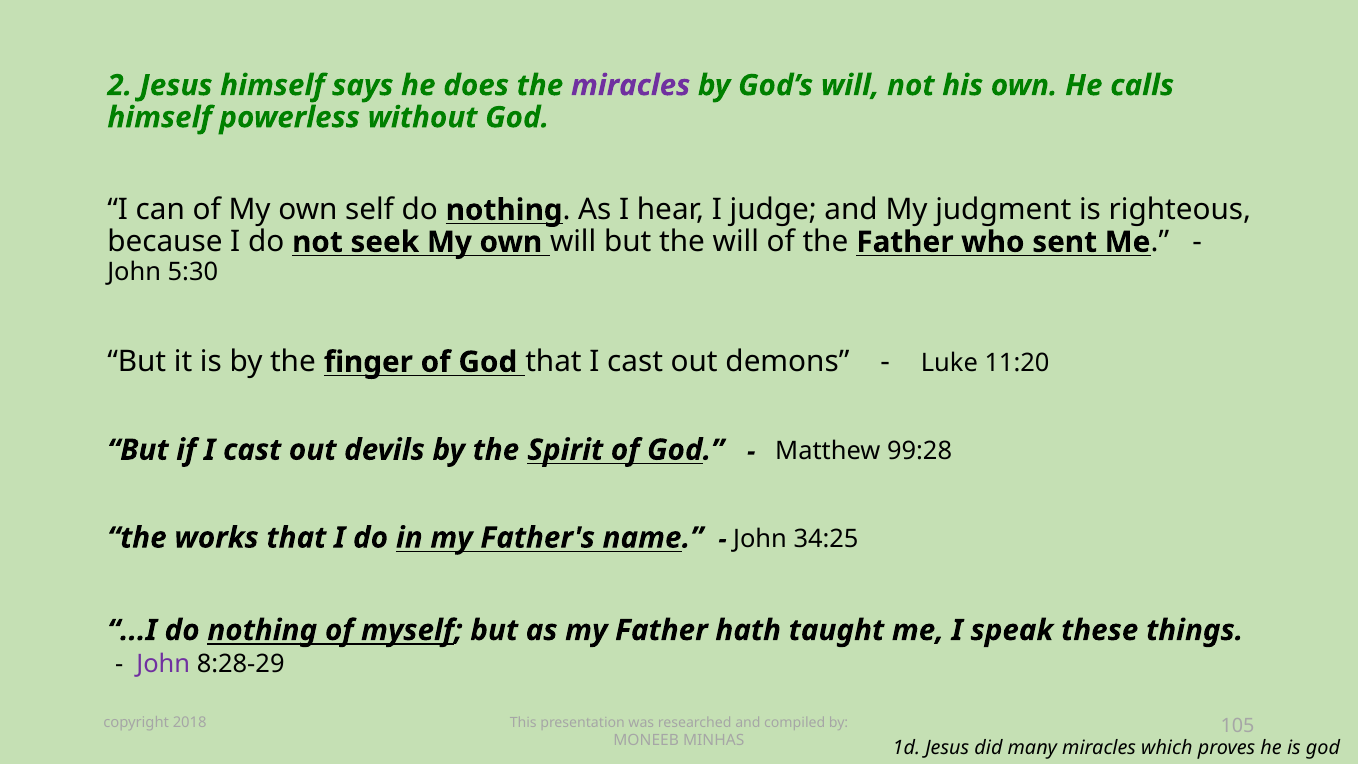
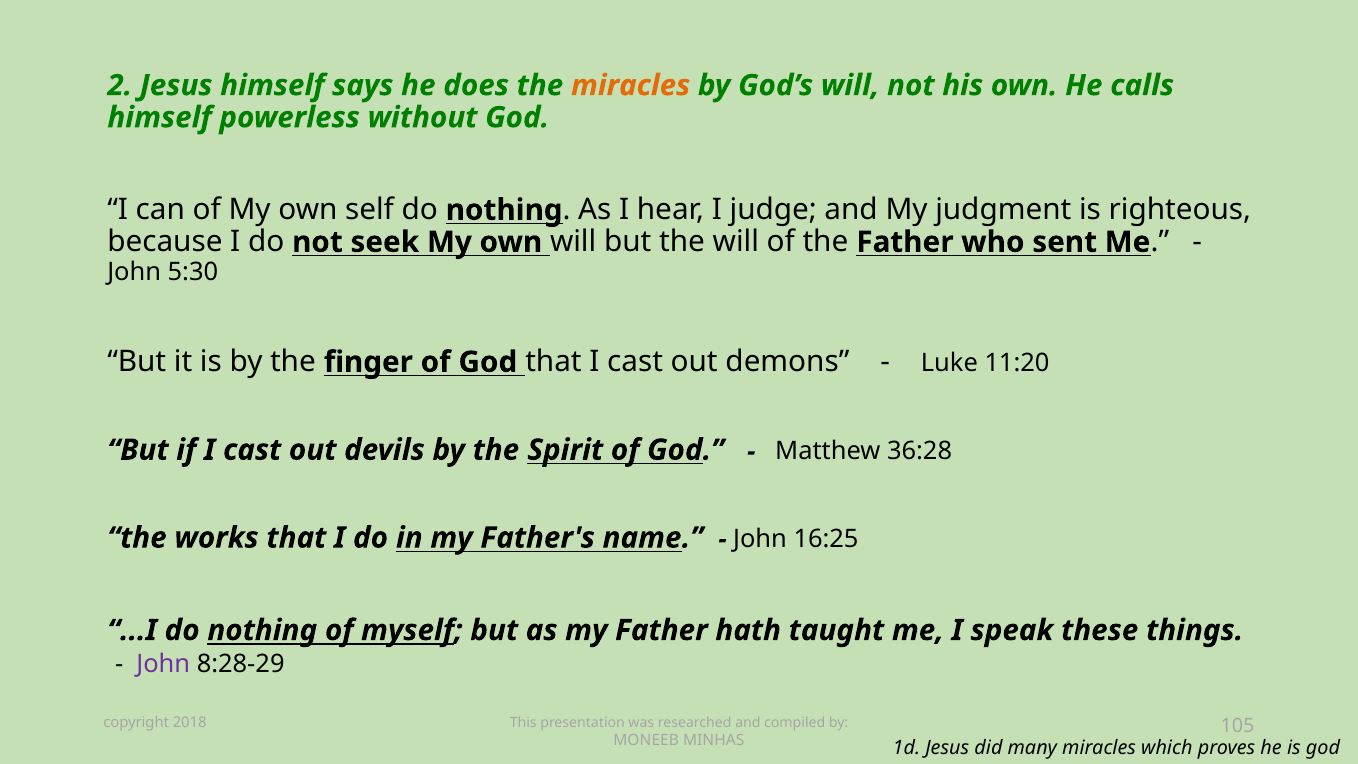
miracles at (631, 85) colour: purple -> orange
99:28: 99:28 -> 36:28
34:25: 34:25 -> 16:25
